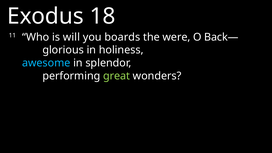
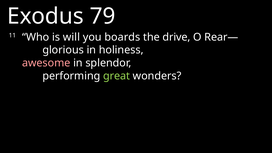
18: 18 -> 79
were: were -> drive
Back—: Back— -> Rear—
awesome colour: light blue -> pink
